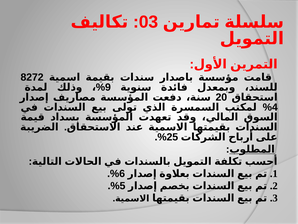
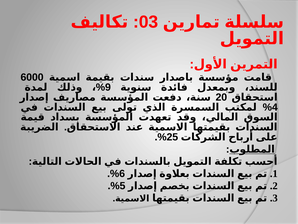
8272: 8272 -> 6000
